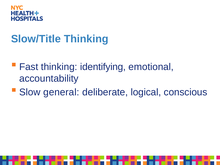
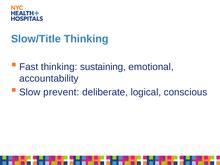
identifying: identifying -> sustaining
general: general -> prevent
